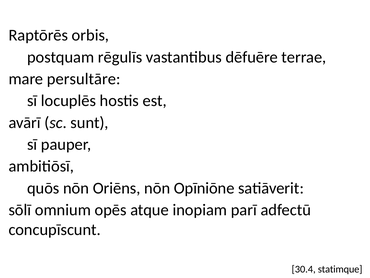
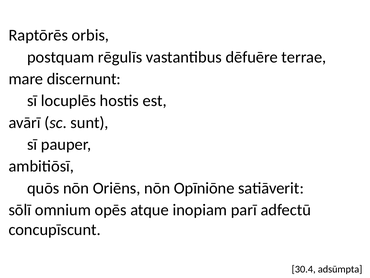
persultāre: persultāre -> discernunt
statimque: statimque -> adsūmpta
